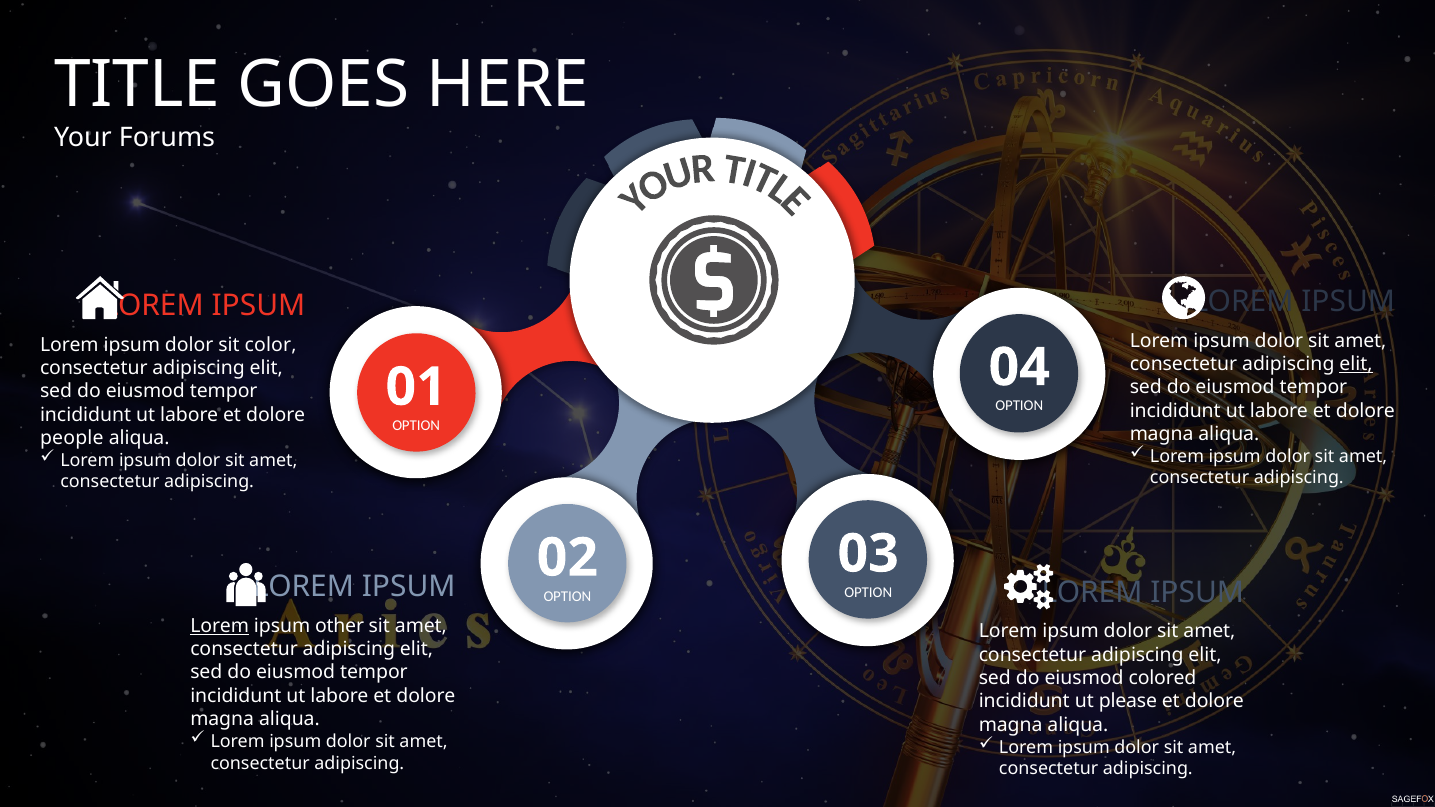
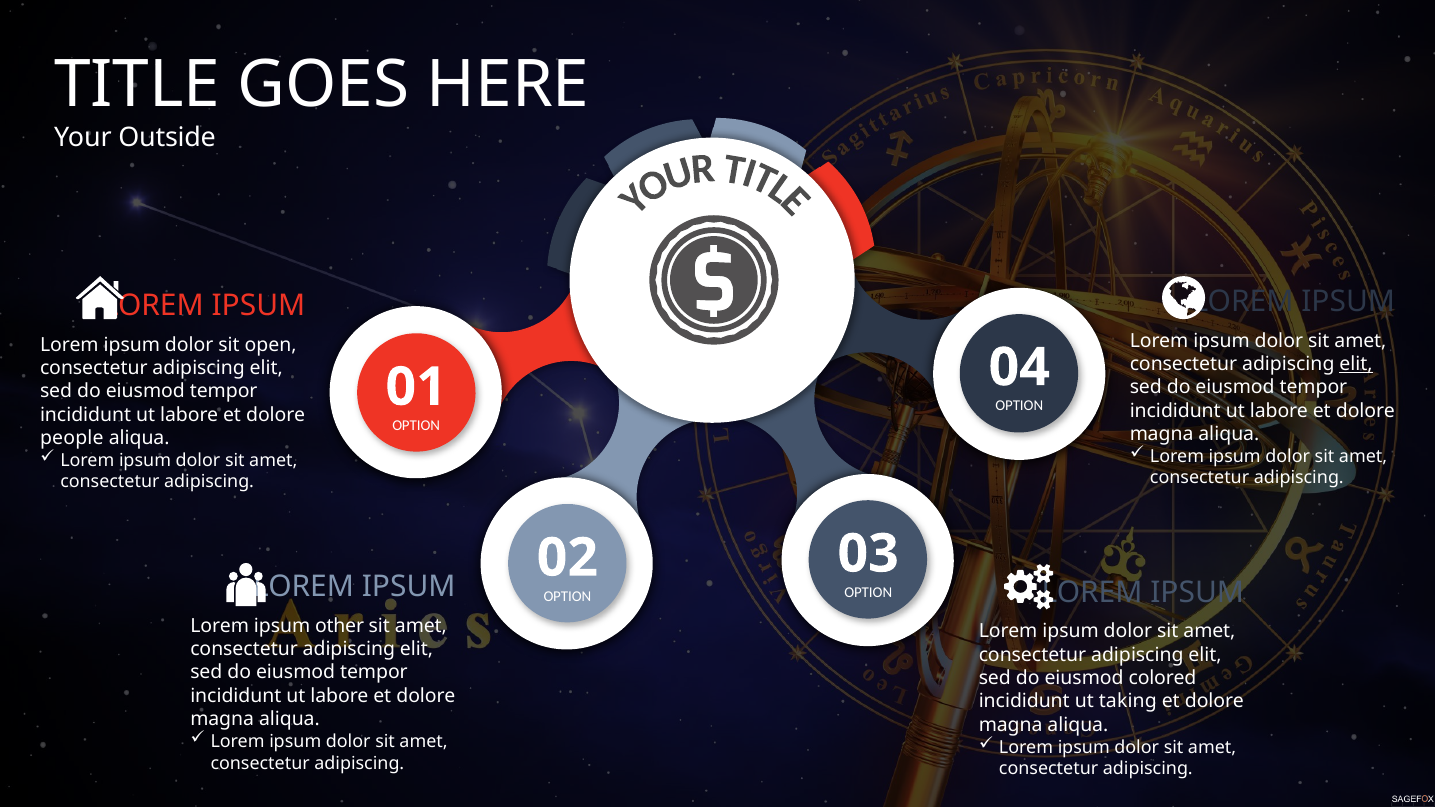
Forums: Forums -> Outside
color: color -> open
Lorem at (220, 626) underline: present -> none
please: please -> taking
